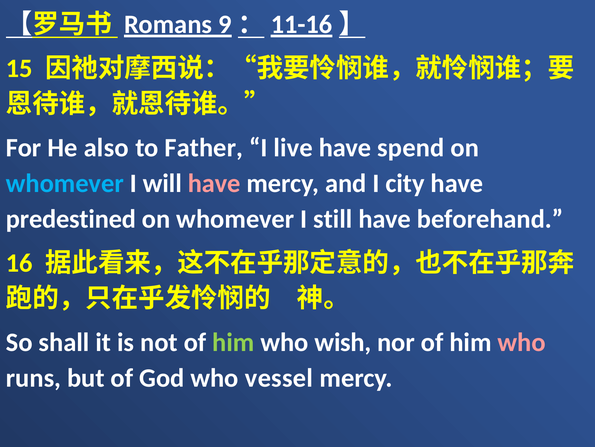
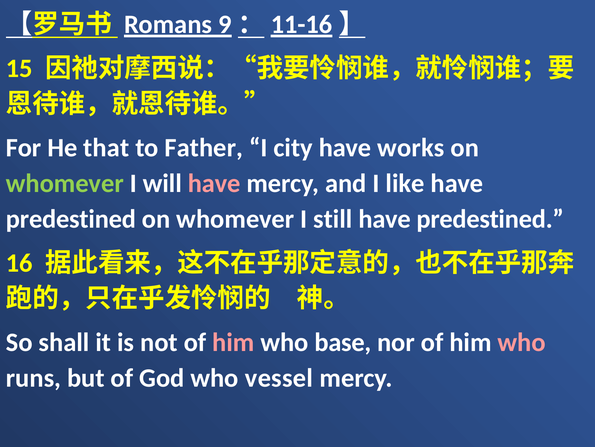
also: also -> that
live: live -> city
spend: spend -> works
whomever at (65, 183) colour: light blue -> light green
city: city -> like
beforehand at (490, 219): beforehand -> predestined
him at (233, 342) colour: light green -> pink
wish: wish -> base
